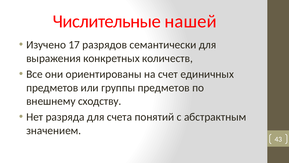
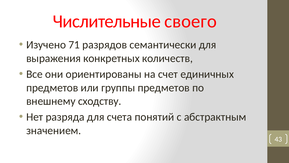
нашей: нашей -> своего
17: 17 -> 71
